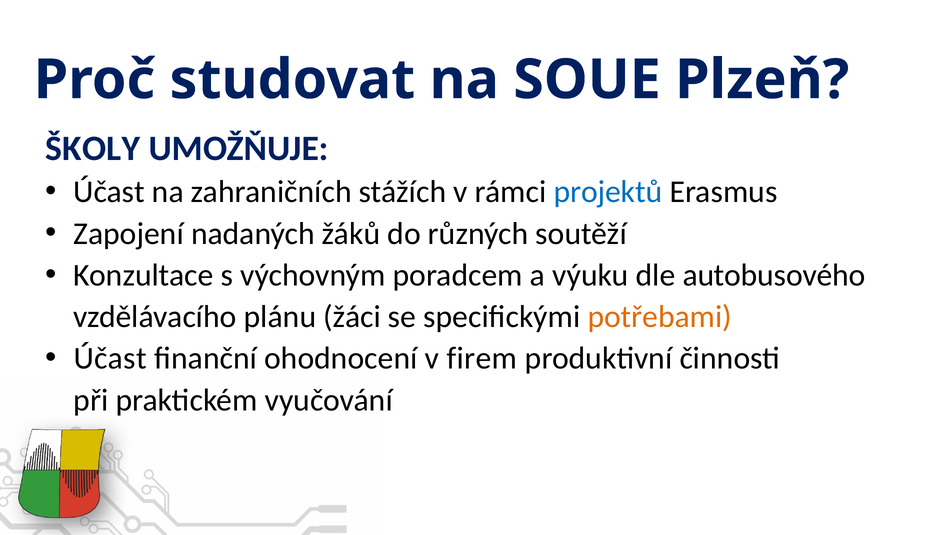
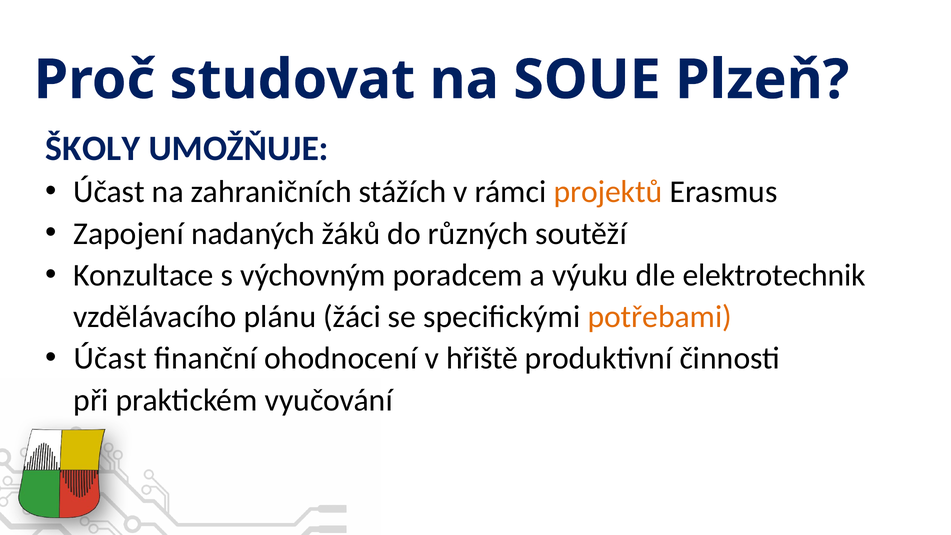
projektů colour: blue -> orange
autobusového: autobusového -> elektrotechnik
firem: firem -> hřiště
